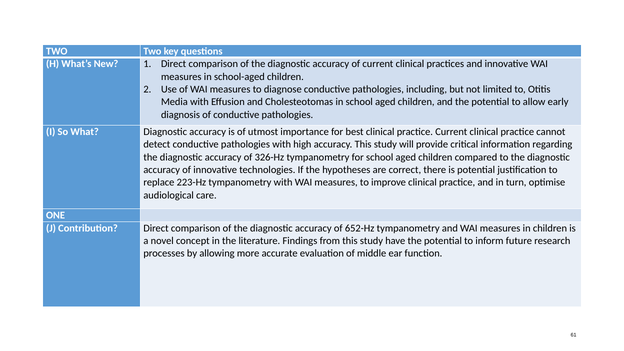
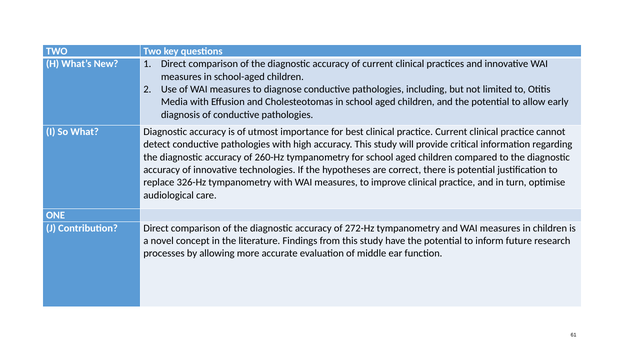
326-Hz: 326-Hz -> 260-Hz
223-Hz: 223-Hz -> 326-Hz
652-Hz: 652-Hz -> 272-Hz
